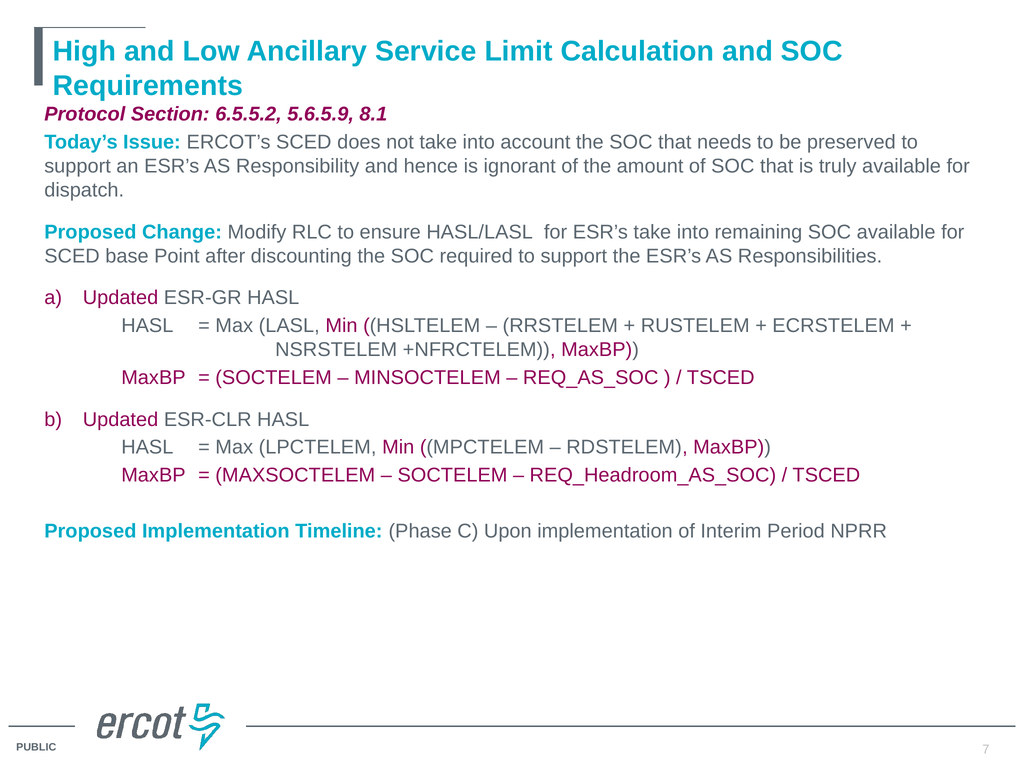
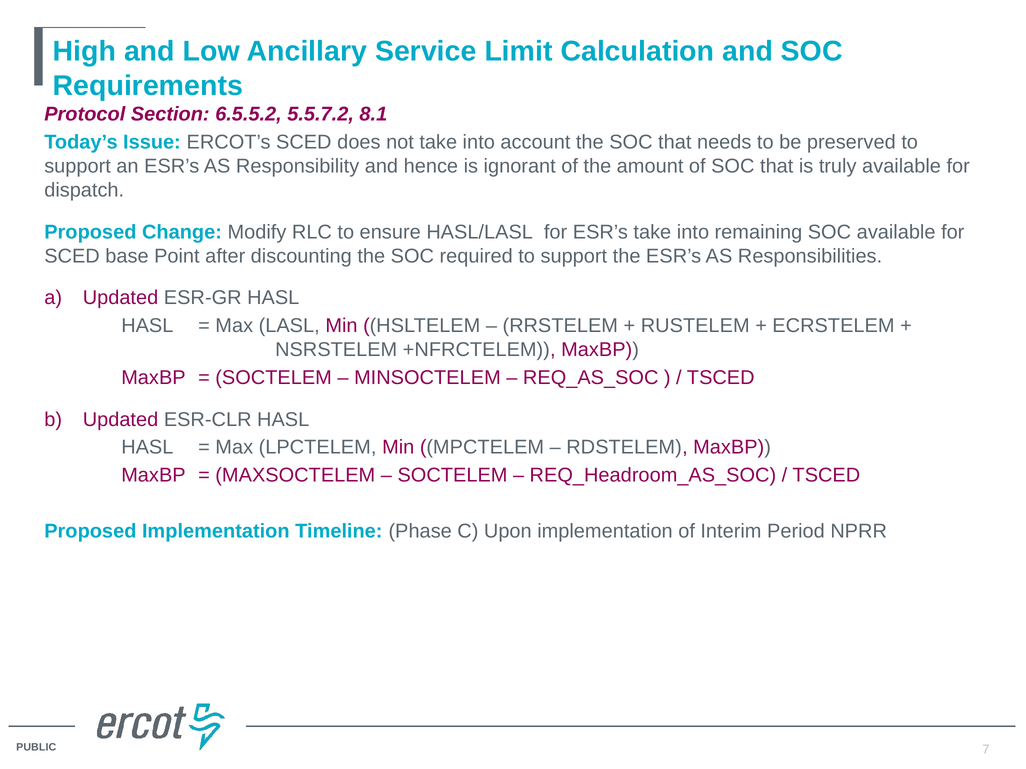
5.6.5.9: 5.6.5.9 -> 5.5.7.2
